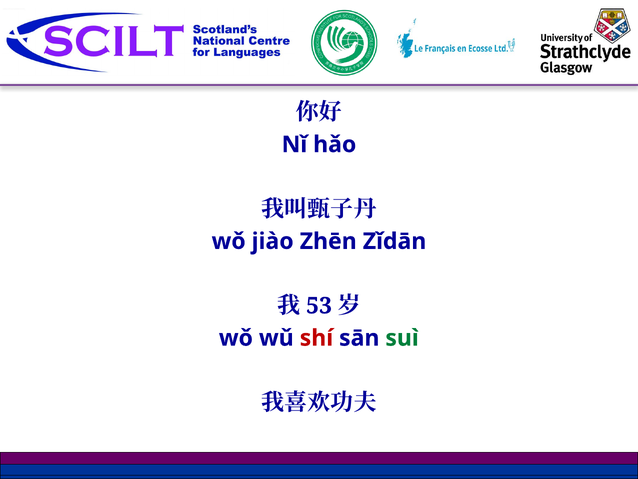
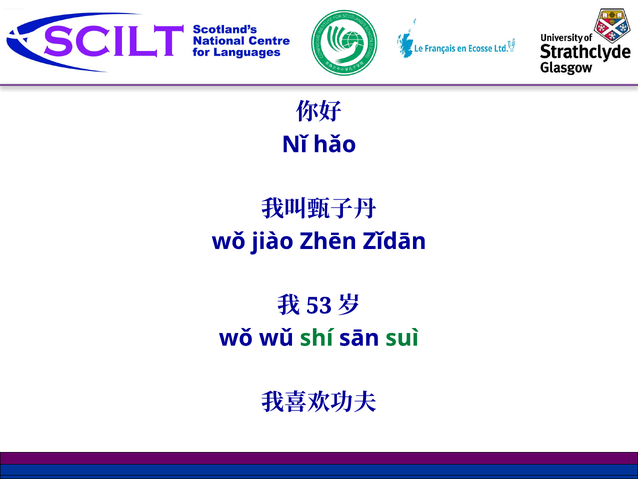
shí colour: red -> green
